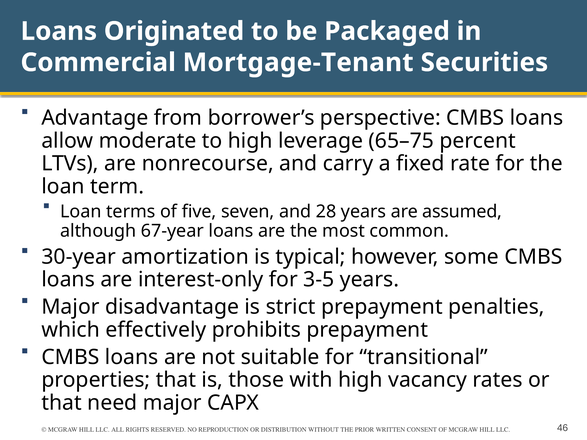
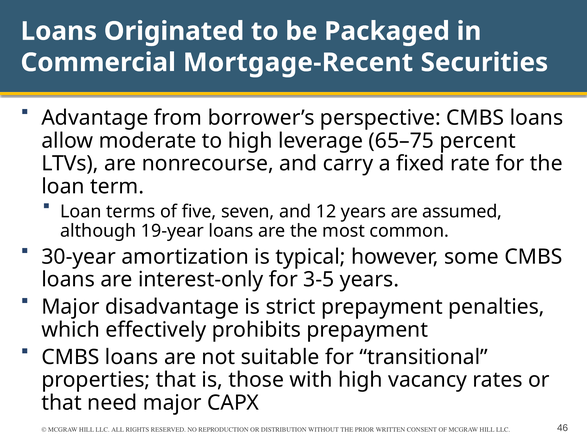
Mortgage-Tenant: Mortgage-Tenant -> Mortgage-Recent
28: 28 -> 12
67-year: 67-year -> 19-year
